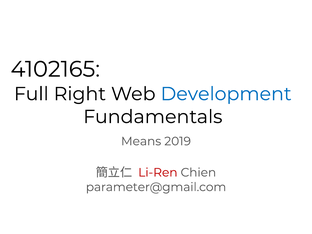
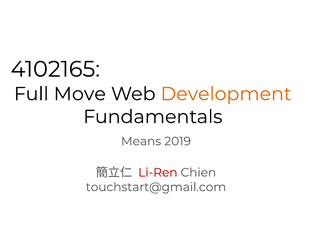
Right: Right -> Move
Development colour: blue -> orange
parameter@gmail.com: parameter@gmail.com -> touchstart@gmail.com
